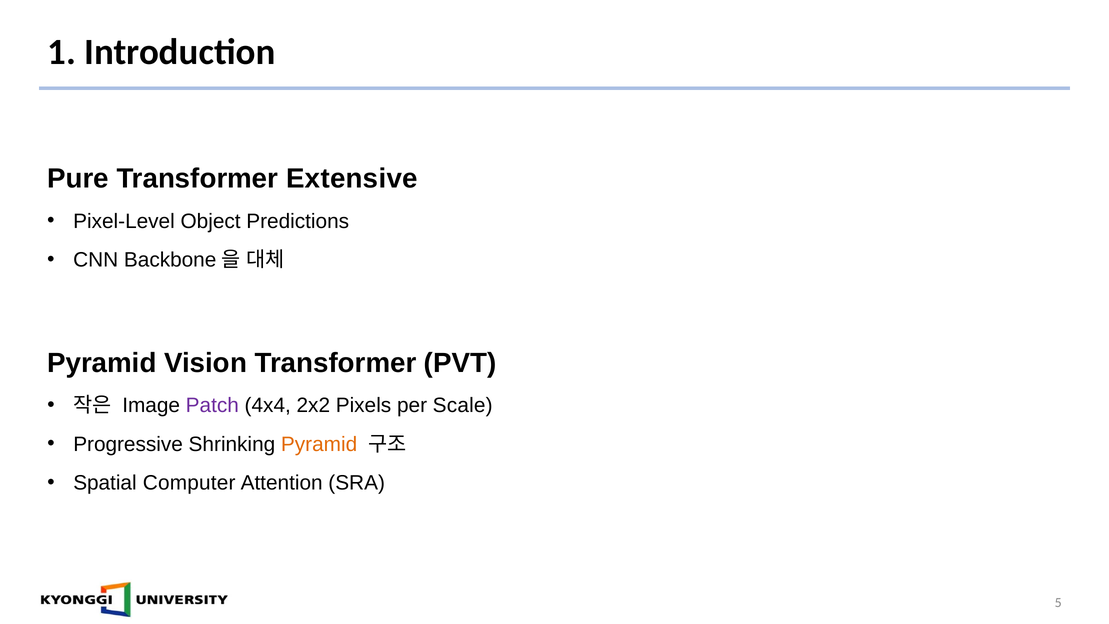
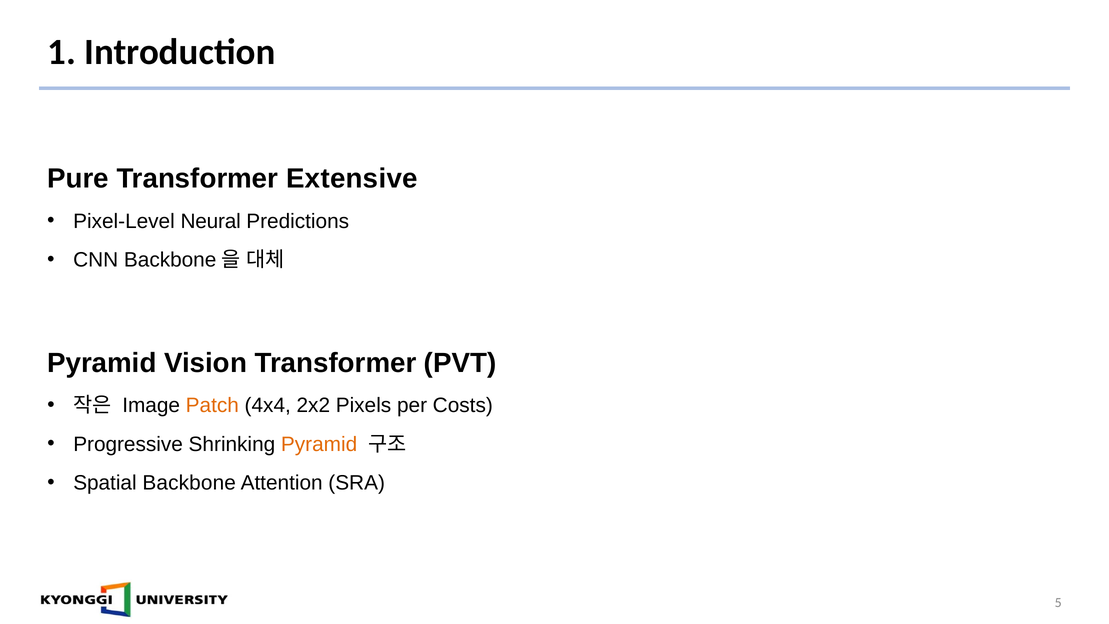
Object: Object -> Neural
Patch colour: purple -> orange
Scale: Scale -> Costs
Computer: Computer -> Backbone
